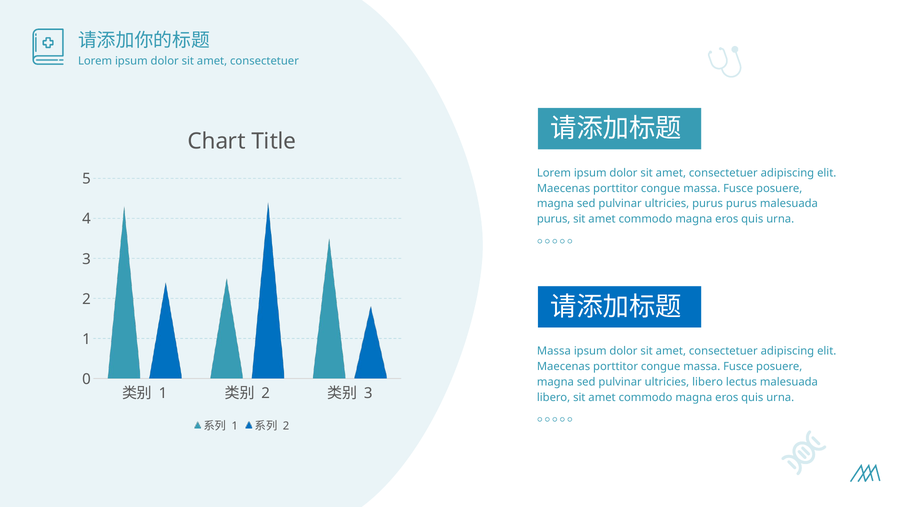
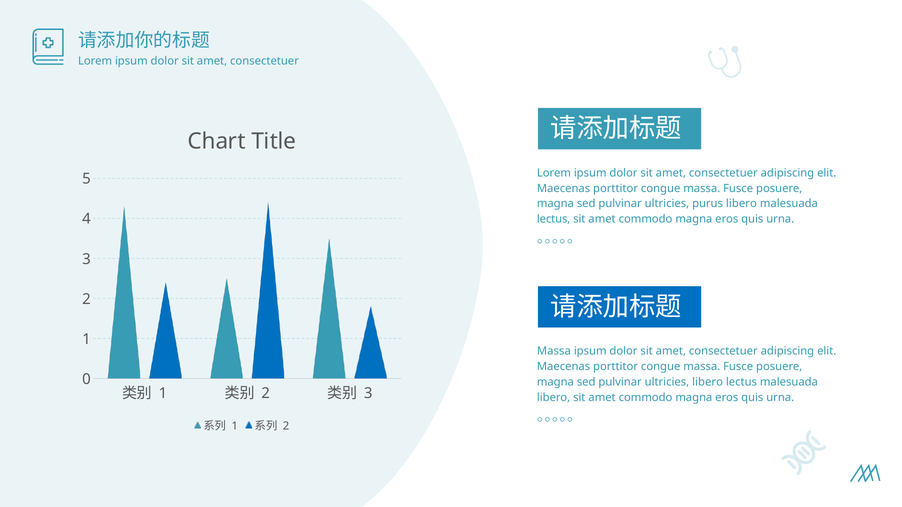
purus purus: purus -> libero
purus at (554, 219): purus -> lectus
